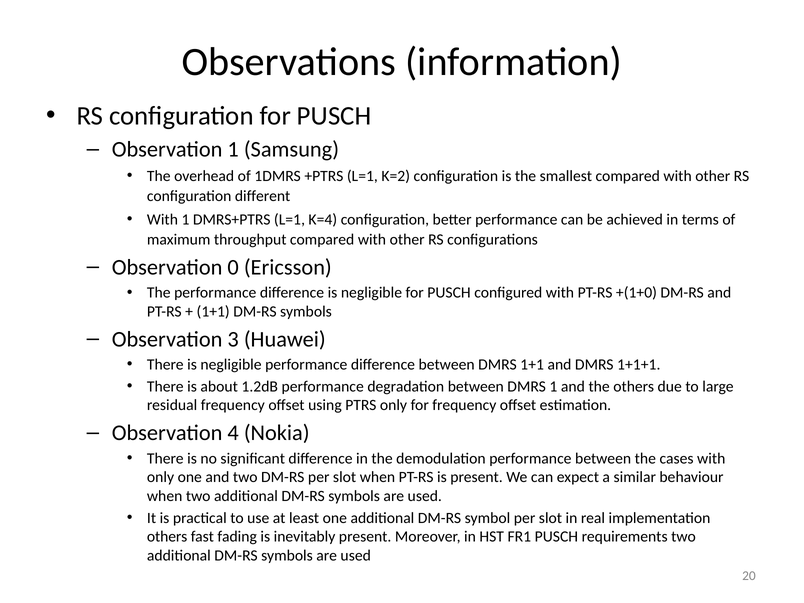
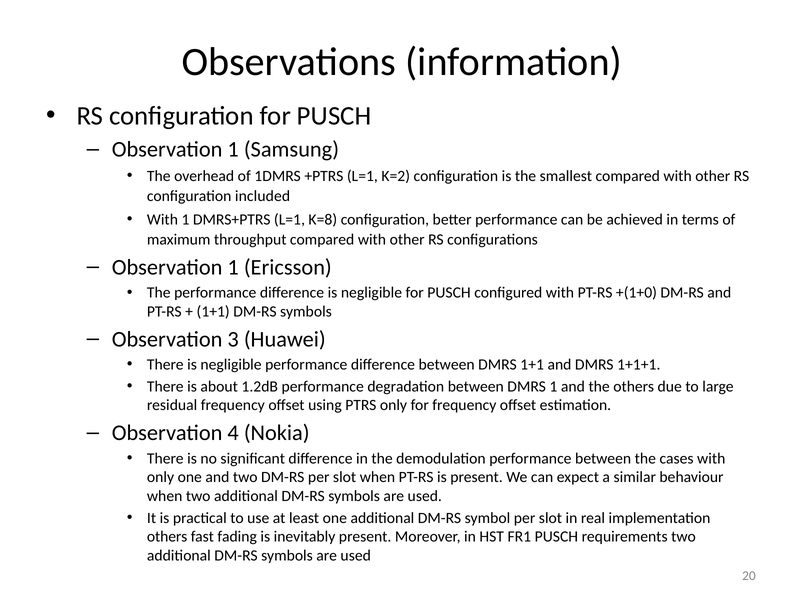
different: different -> included
K=4: K=4 -> K=8
0 at (233, 267): 0 -> 1
